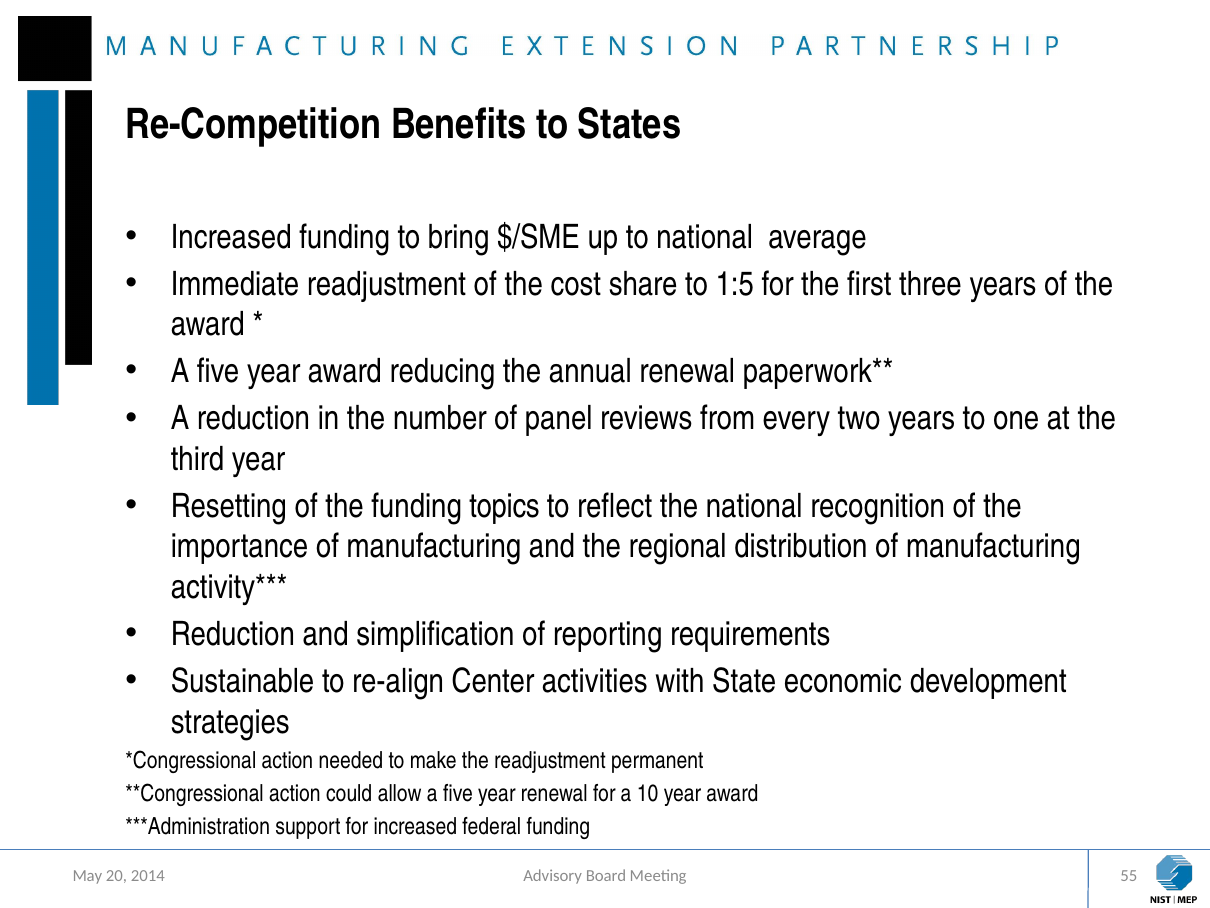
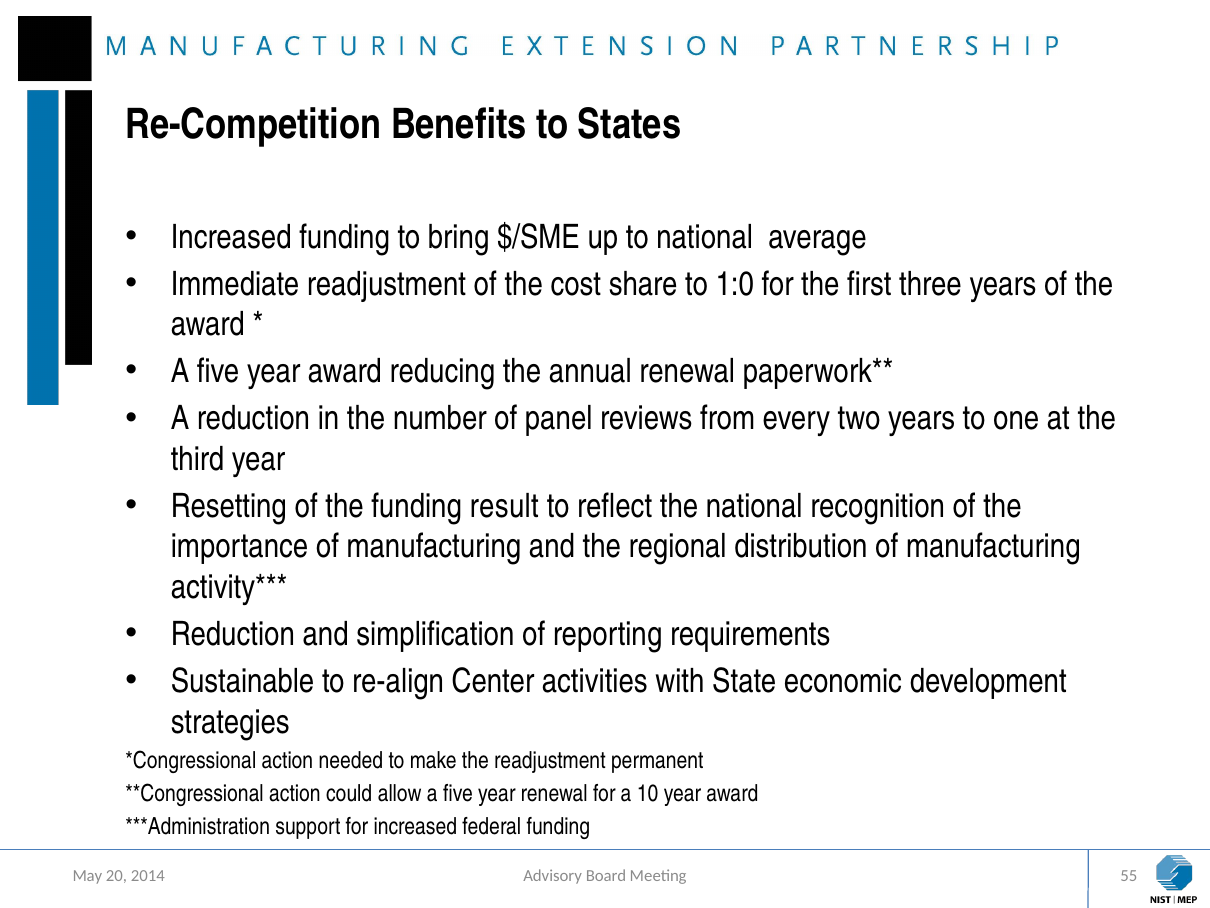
1:5: 1:5 -> 1:0
topics: topics -> result
